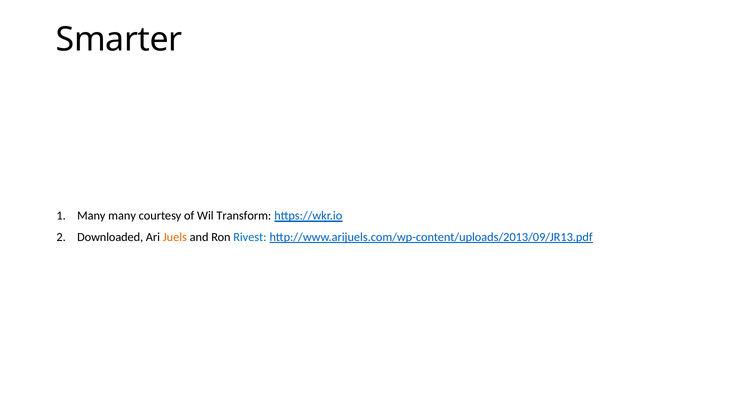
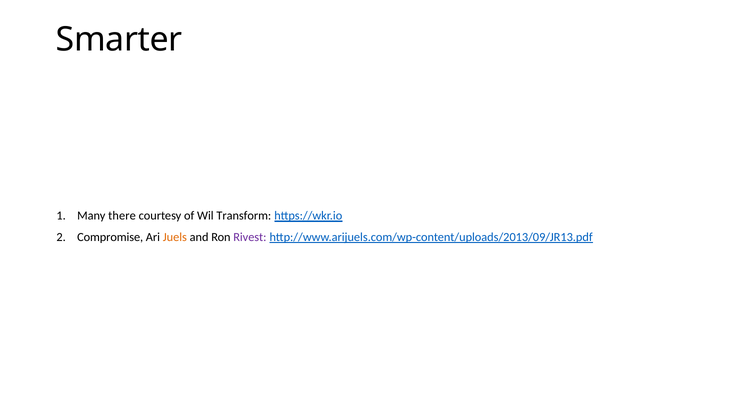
Many many: many -> there
Downloaded: Downloaded -> Compromise
Rivest colour: blue -> purple
